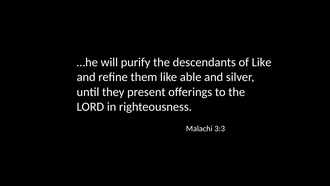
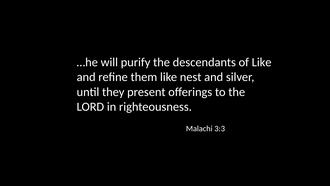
able: able -> nest
